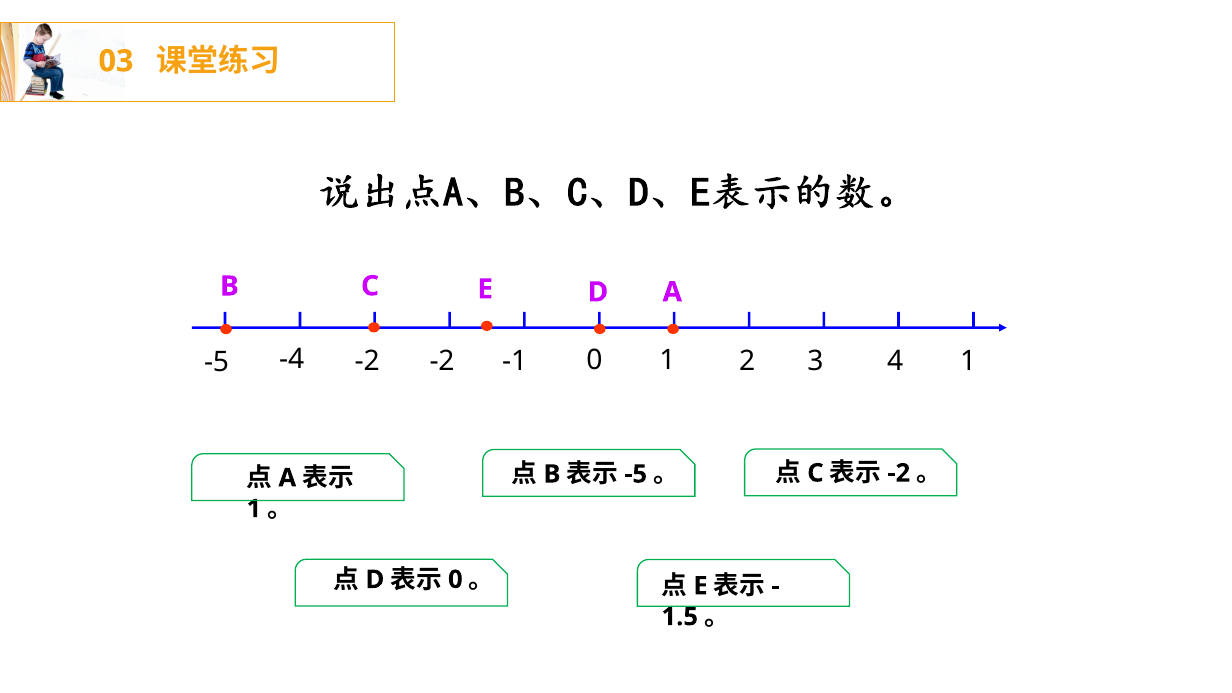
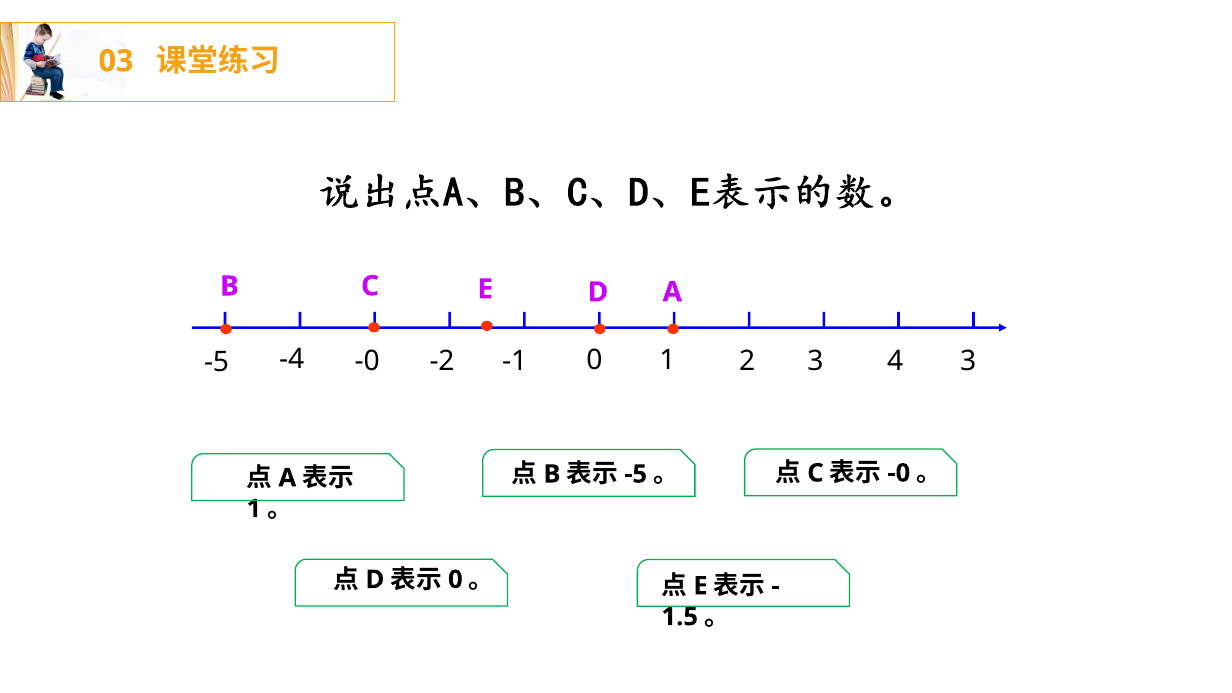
-4 1: 1 -> 3
-2 at (367, 361): -2 -> -0
-2 at (899, 473): -2 -> -0
